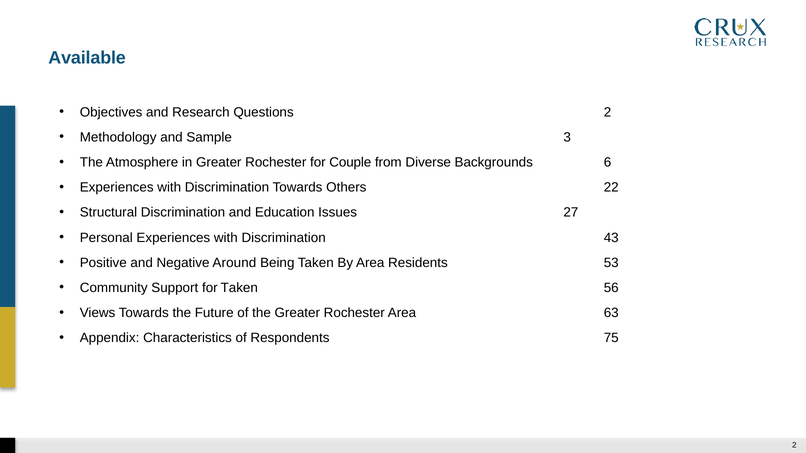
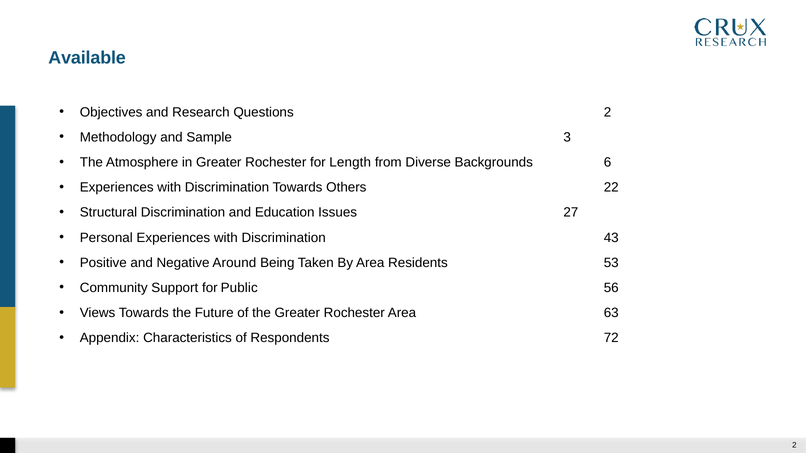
Couple: Couple -> Length
for Taken: Taken -> Public
75: 75 -> 72
